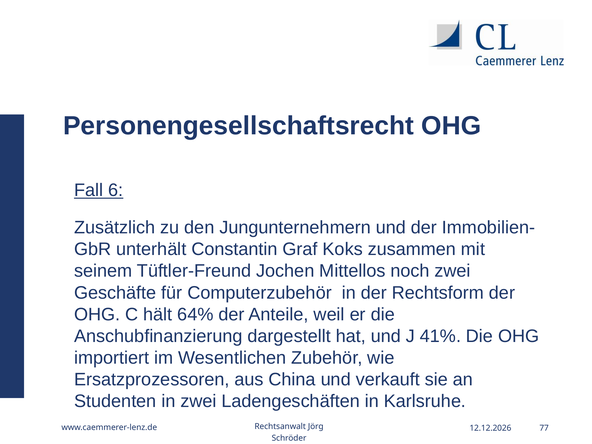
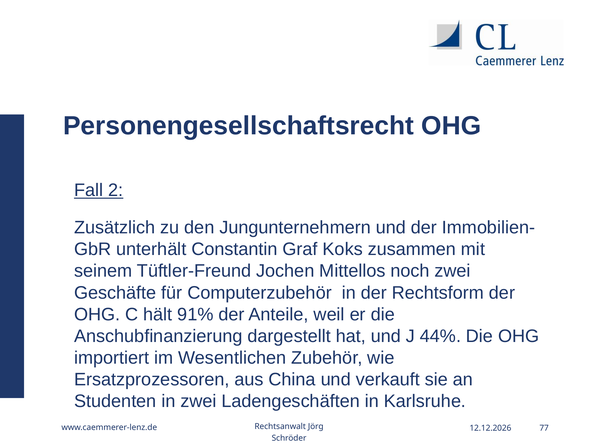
6: 6 -> 2
64%: 64% -> 91%
41%: 41% -> 44%
